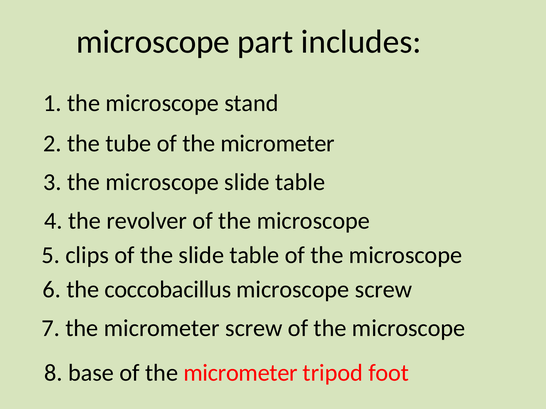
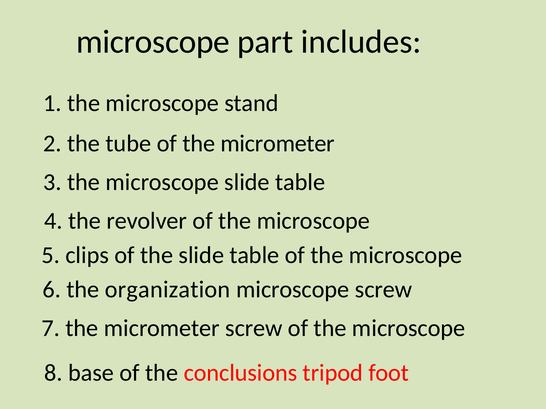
coccobacillus: coccobacillus -> organization
base of the micrometer: micrometer -> conclusions
